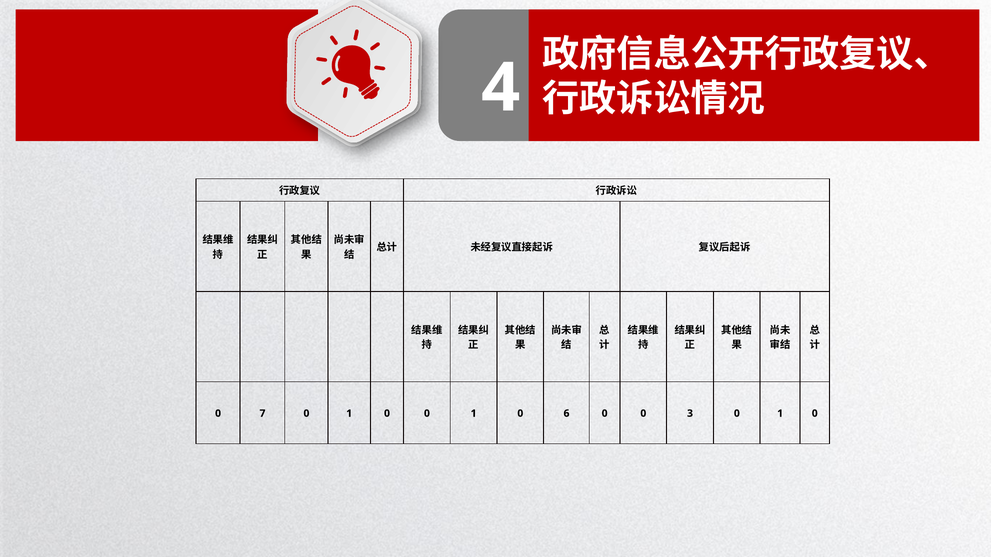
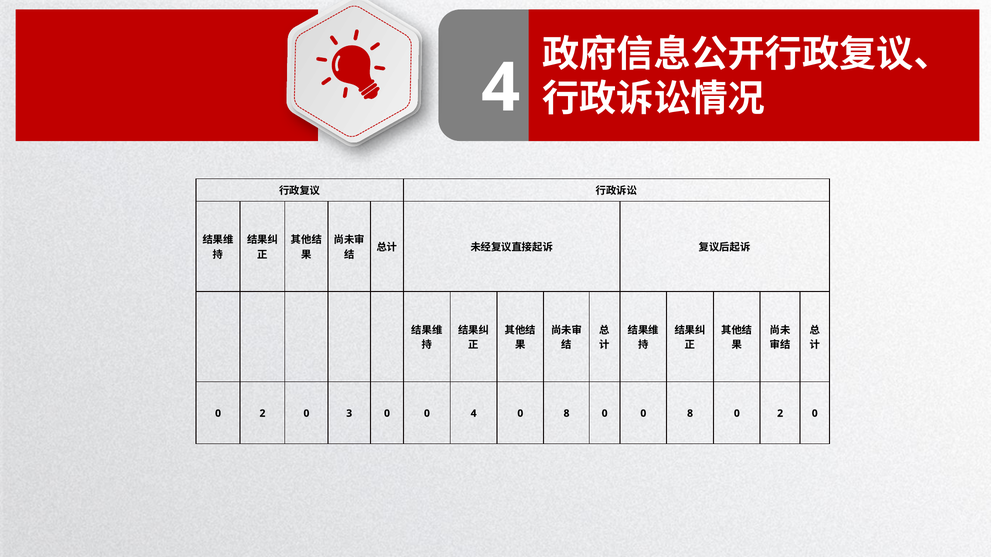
7 at (263, 414): 7 -> 2
1 at (349, 414): 1 -> 3
0 0 1: 1 -> 4
6 at (567, 414): 6 -> 8
0 0 3: 3 -> 8
1 at (780, 414): 1 -> 2
